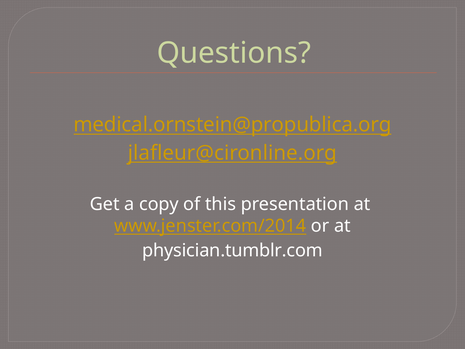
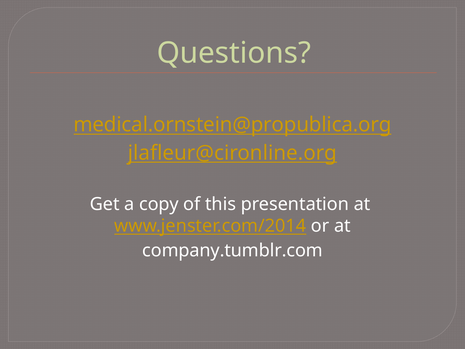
physician.tumblr.com: physician.tumblr.com -> company.tumblr.com
